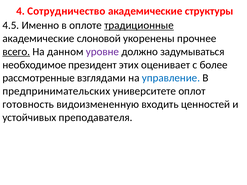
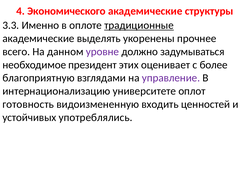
Сотрудничество: Сотрудничество -> Экономического
4.5: 4.5 -> 3.3
слоновой: слоновой -> выделять
всего underline: present -> none
рассмотренные: рассмотренные -> благоприятную
управление colour: blue -> purple
предпринимательских: предпринимательских -> интернационализацию
преподавателя: преподавателя -> употреблялись
